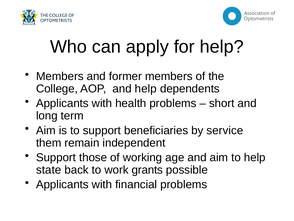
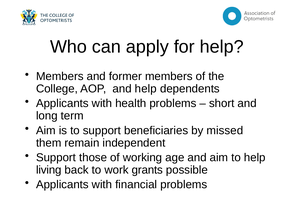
service: service -> missed
state: state -> living
